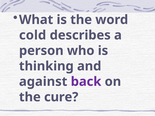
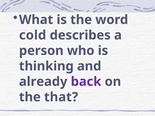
against: against -> already
cure: cure -> that
